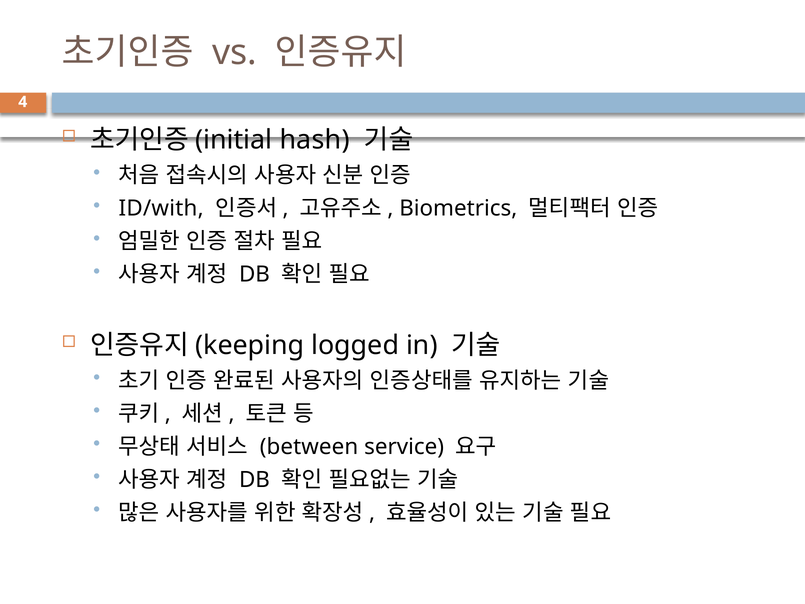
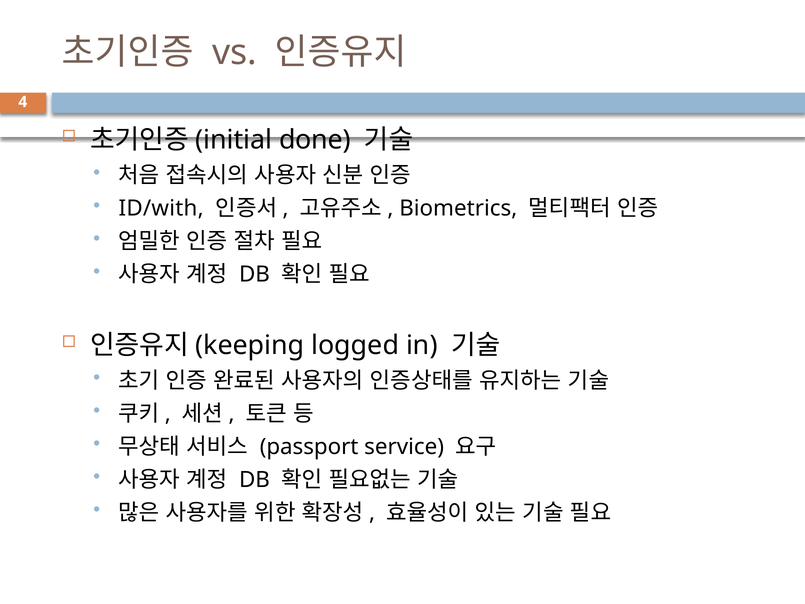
hash: hash -> done
between: between -> passport
